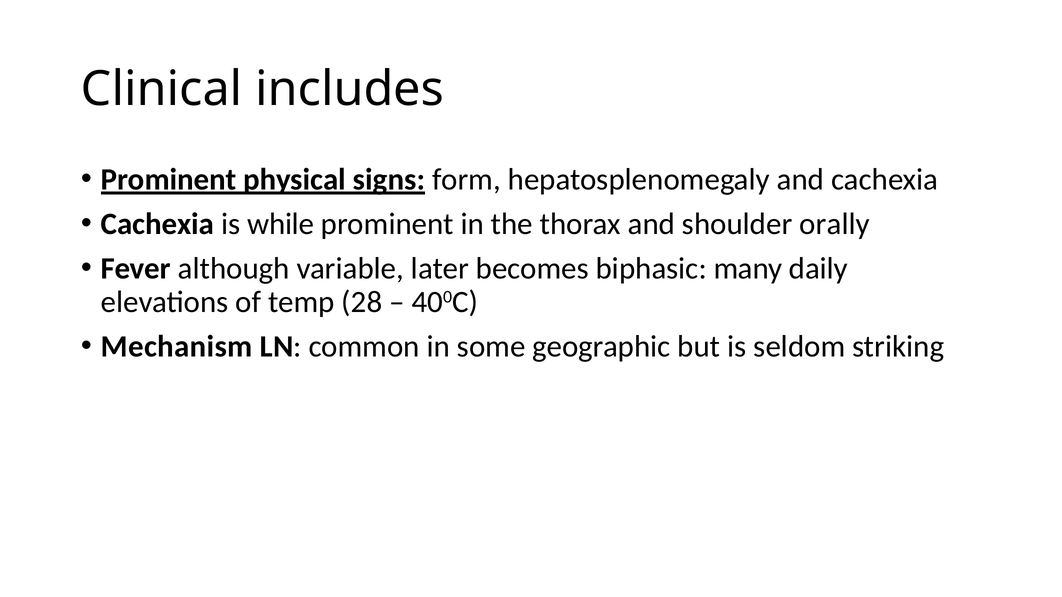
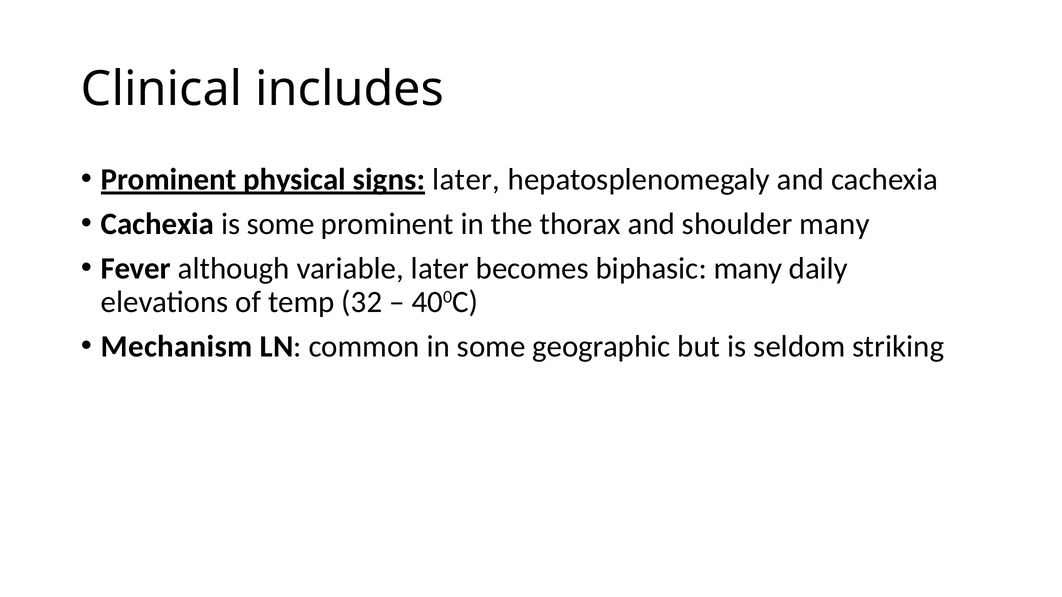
signs form: form -> later
is while: while -> some
shoulder orally: orally -> many
28: 28 -> 32
